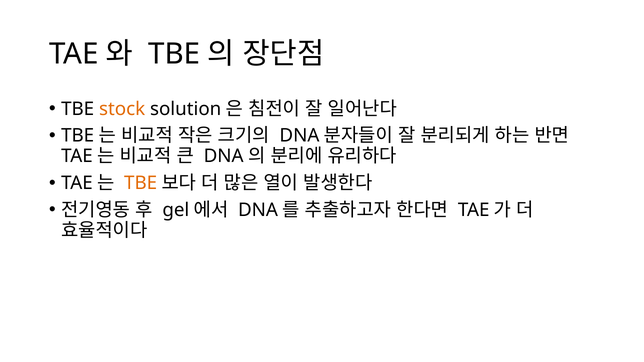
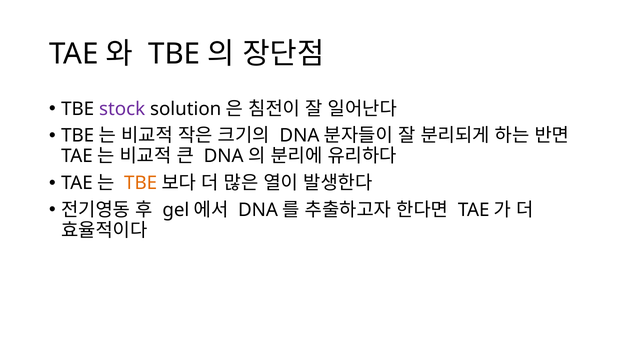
stock colour: orange -> purple
